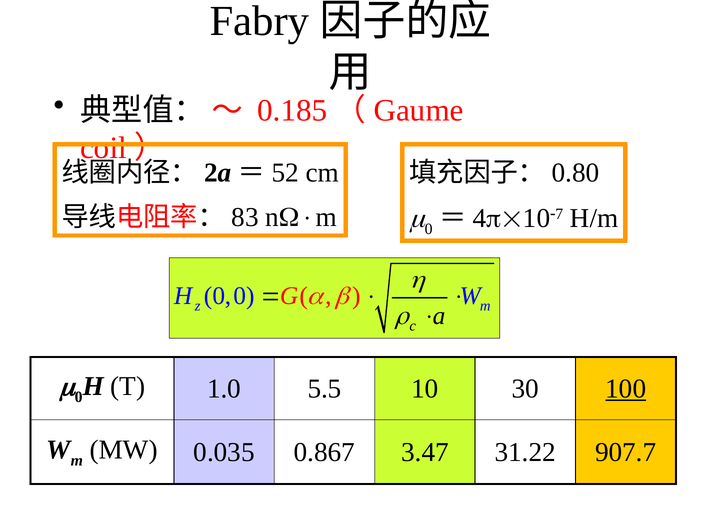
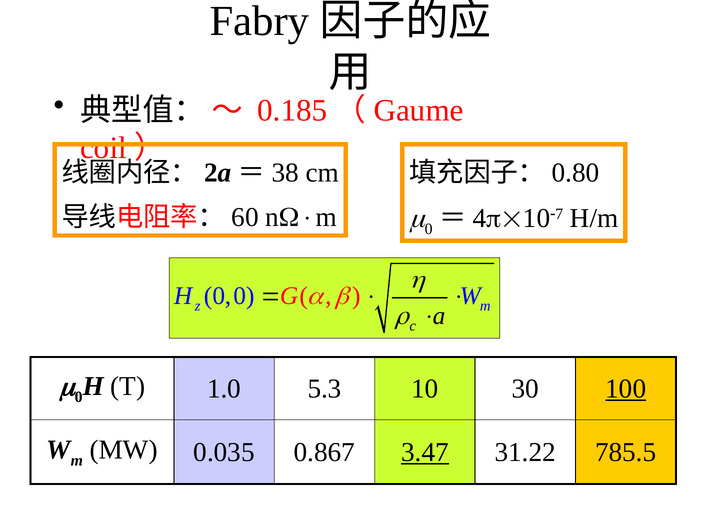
52: 52 -> 38
83: 83 -> 60
5.5: 5.5 -> 5.3
3.47 underline: none -> present
907.7: 907.7 -> 785.5
